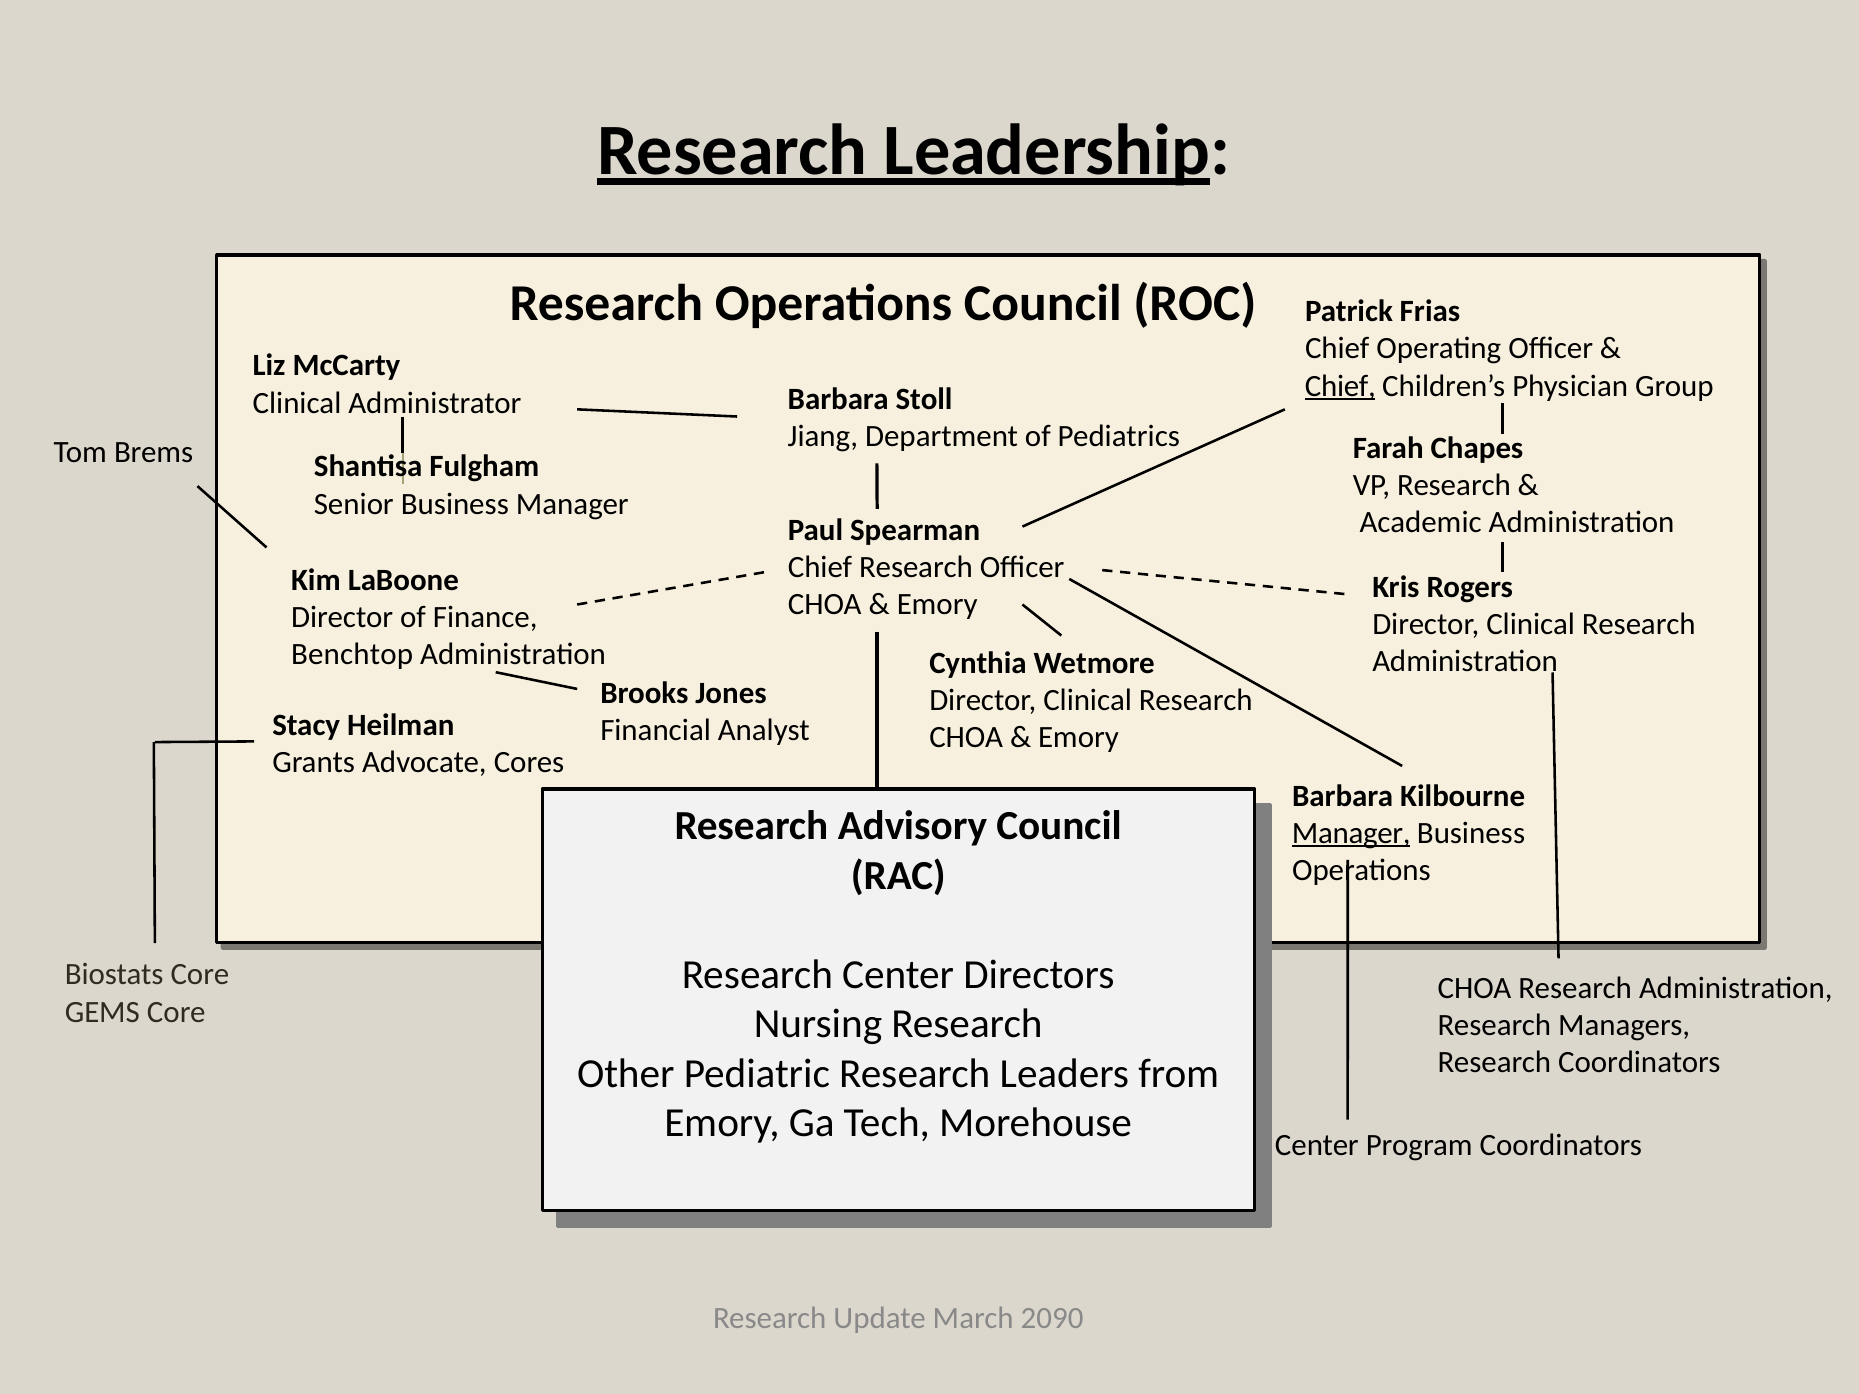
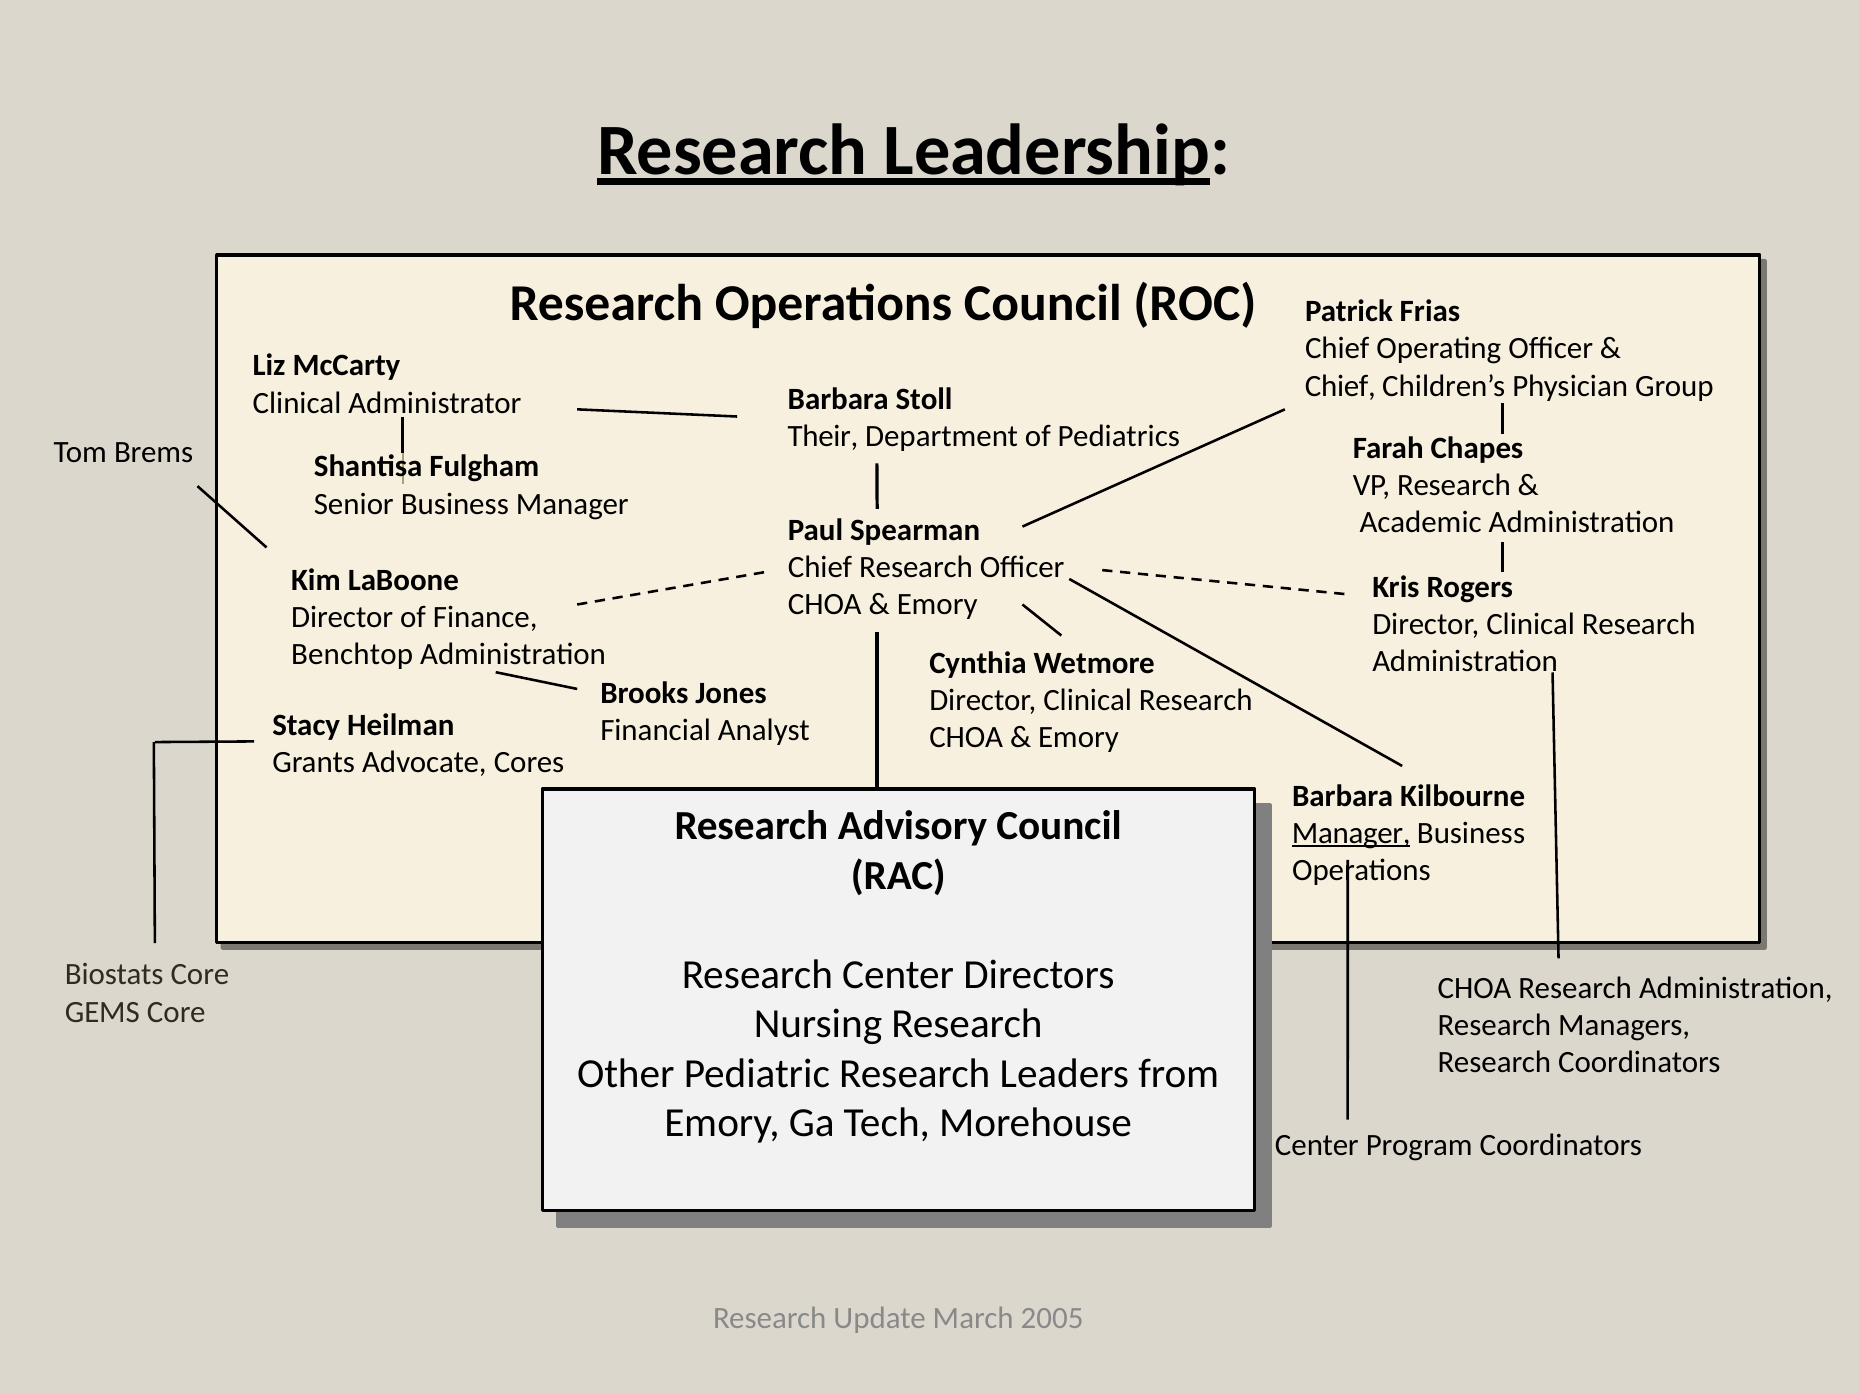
Chief at (1340, 386) underline: present -> none
Jiang: Jiang -> Their
2090: 2090 -> 2005
